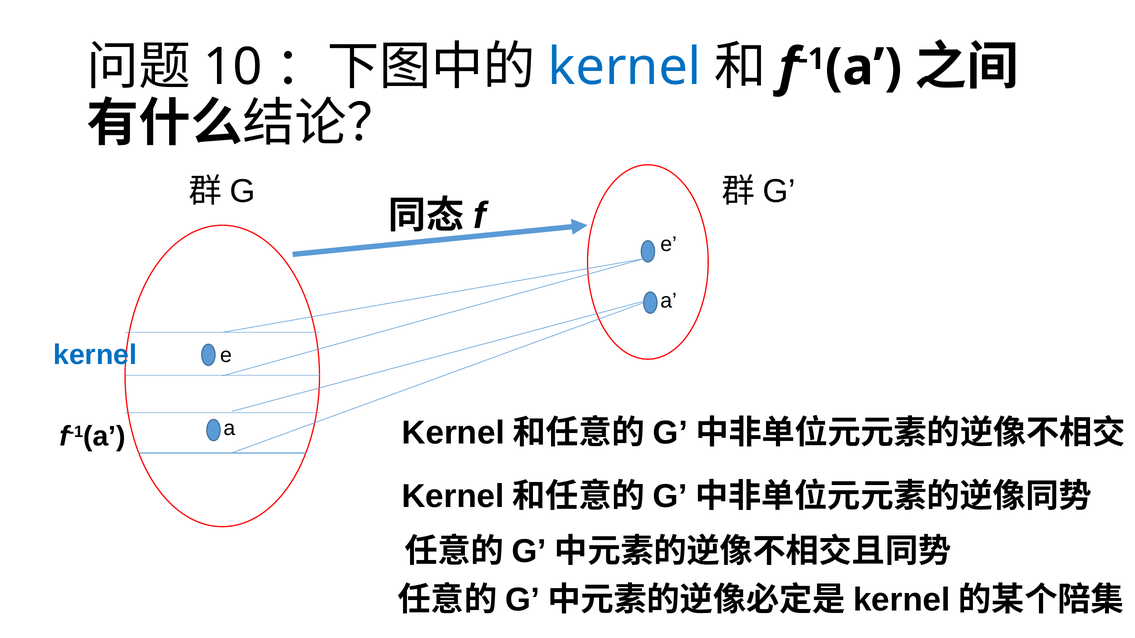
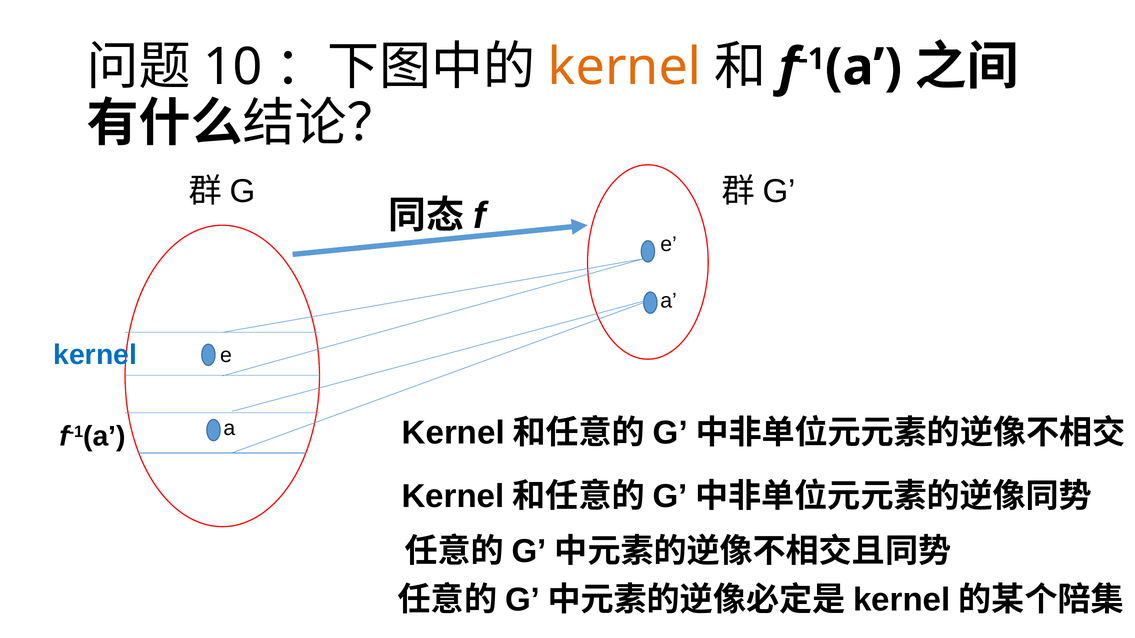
kernel at (625, 67) colour: blue -> orange
